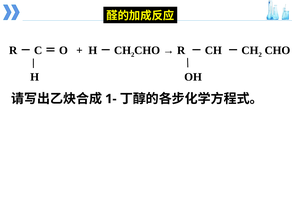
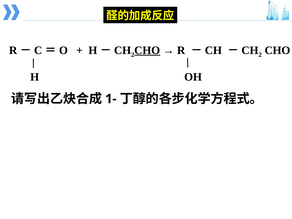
CHO at (147, 50) underline: none -> present
